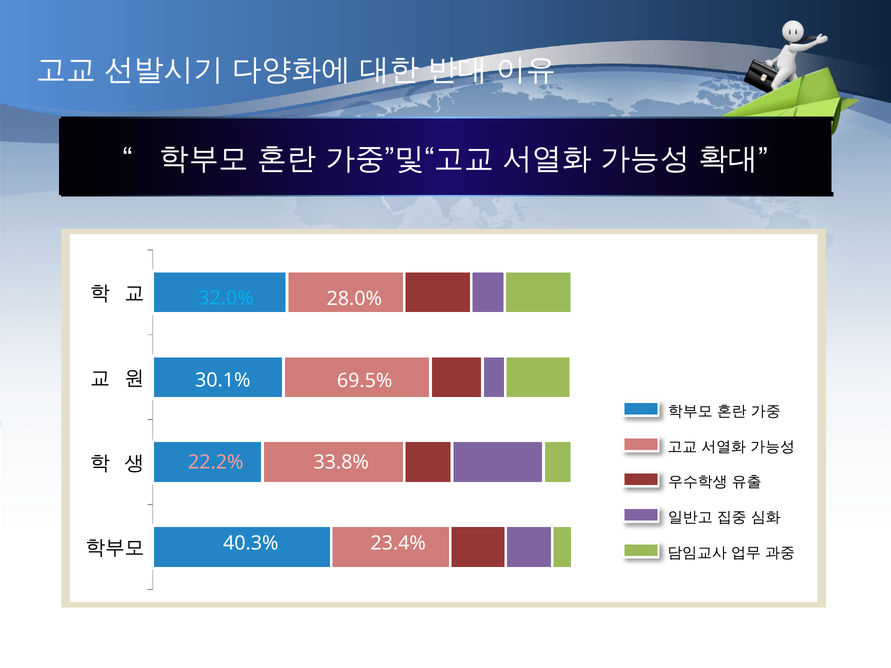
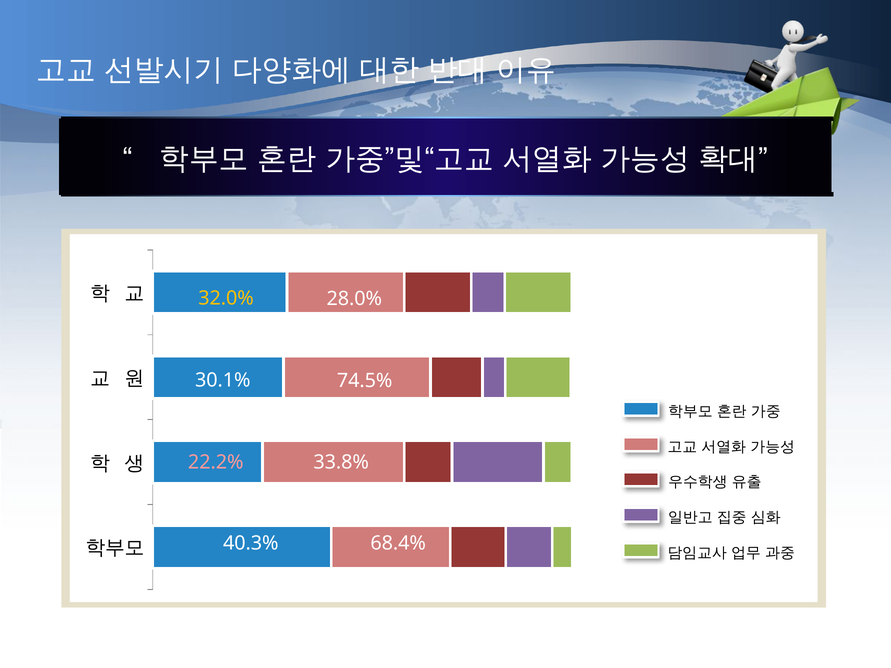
32.0% colour: light blue -> yellow
69.5%: 69.5% -> 74.5%
23.4%: 23.4% -> 68.4%
